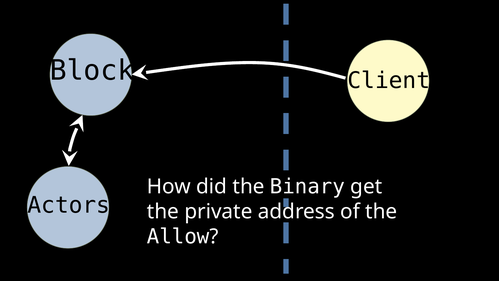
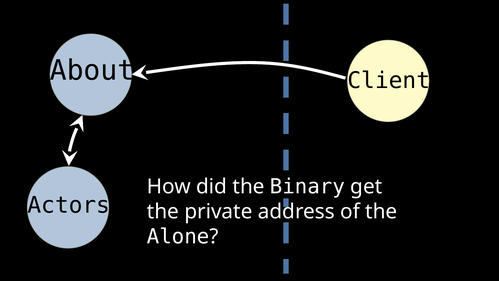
Block: Block -> About
Allow: Allow -> Alone
